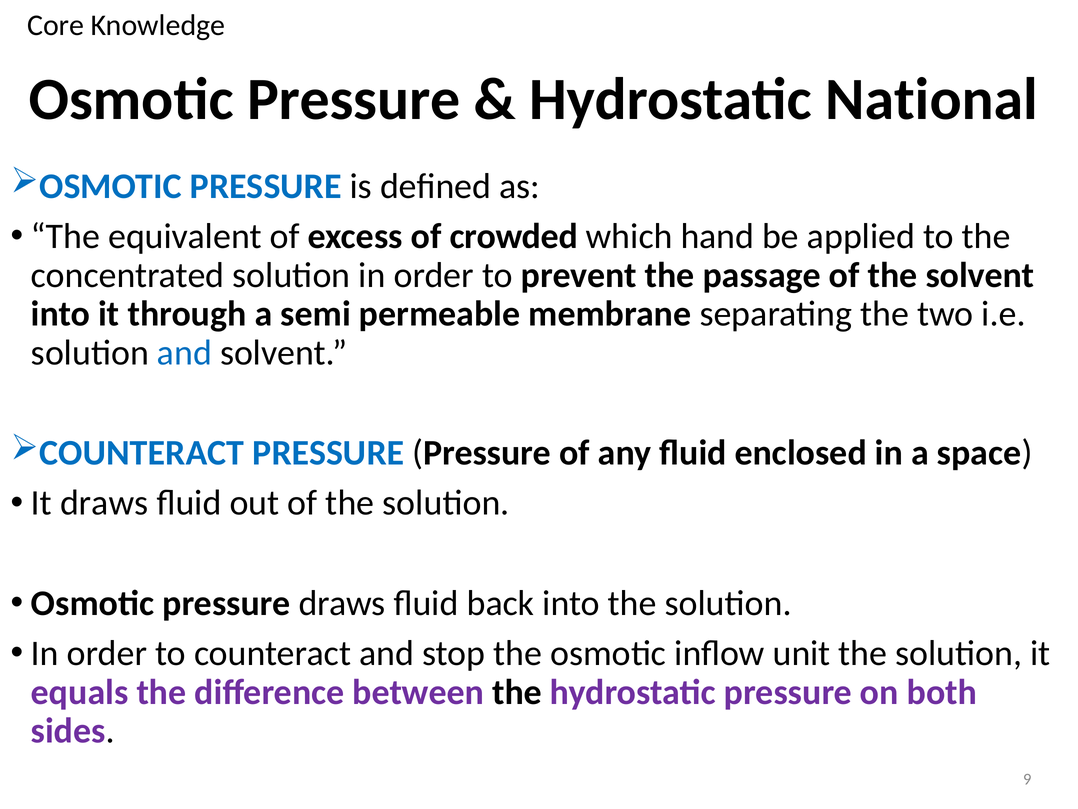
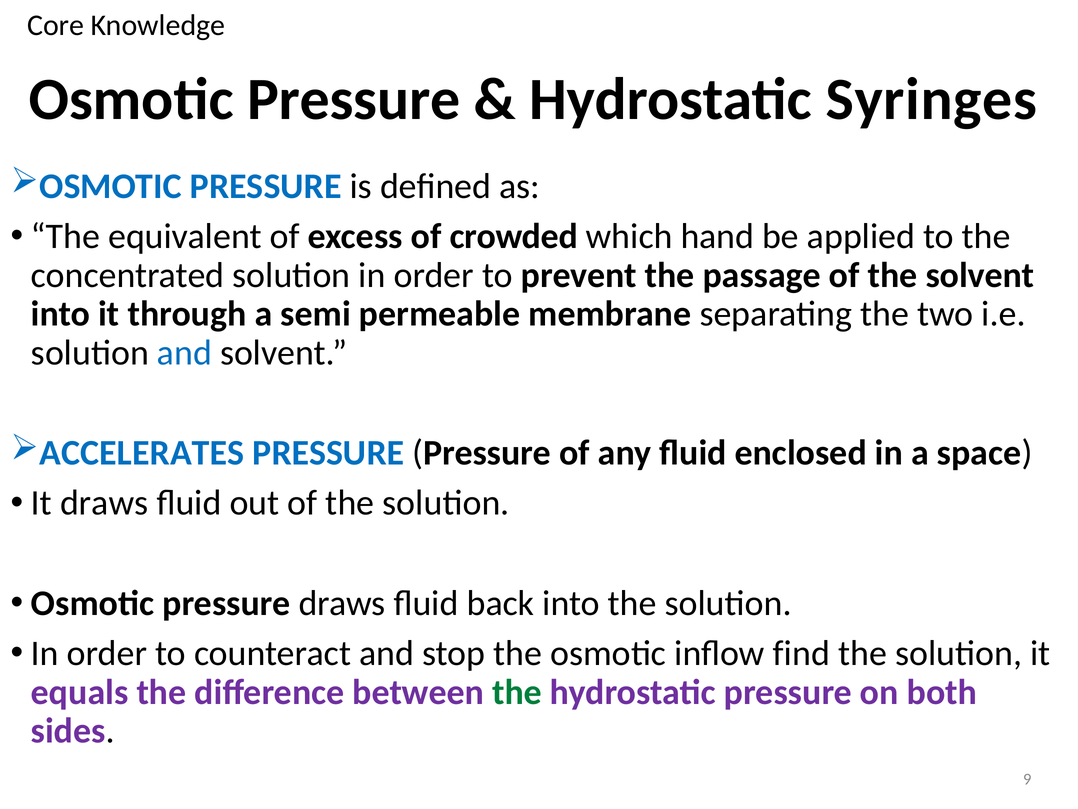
National: National -> Syringes
COUNTERACT at (142, 453): COUNTERACT -> ACCELERATES
unit: unit -> find
the at (517, 692) colour: black -> green
